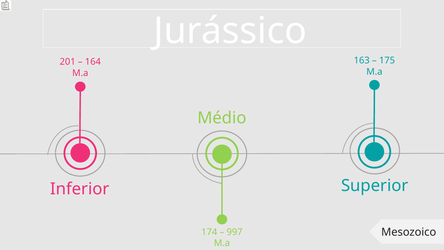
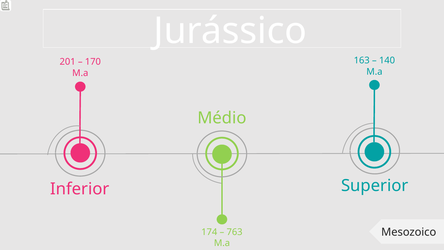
175: 175 -> 140
164: 164 -> 170
997: 997 -> 763
